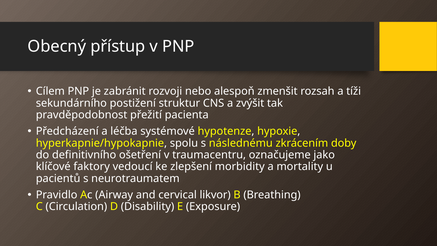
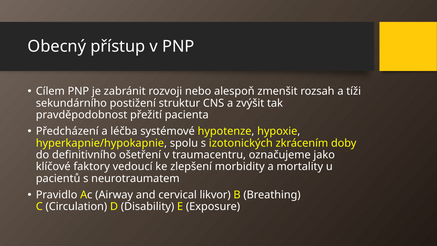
následnému: následnému -> izotonických
